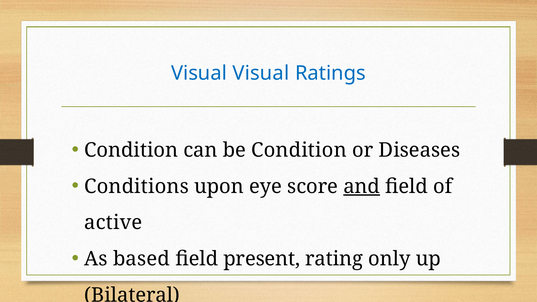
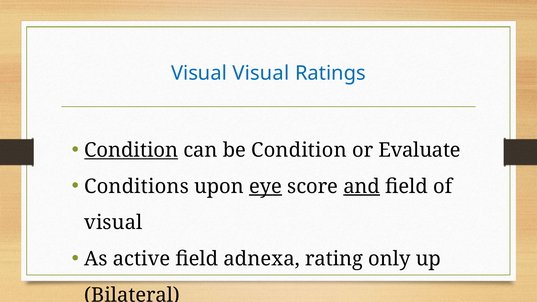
Condition at (131, 150) underline: none -> present
Diseases: Diseases -> Evaluate
eye underline: none -> present
active at (113, 223): active -> visual
based: based -> active
present: present -> adnexa
